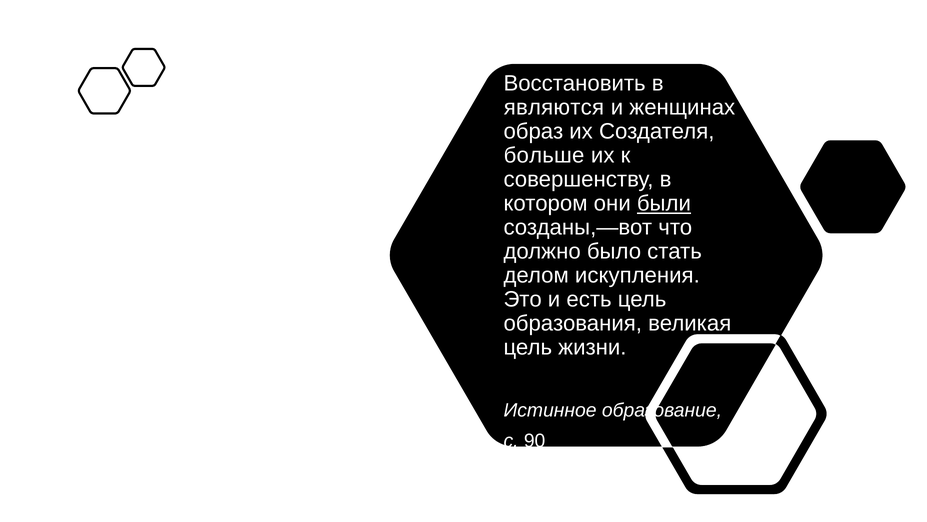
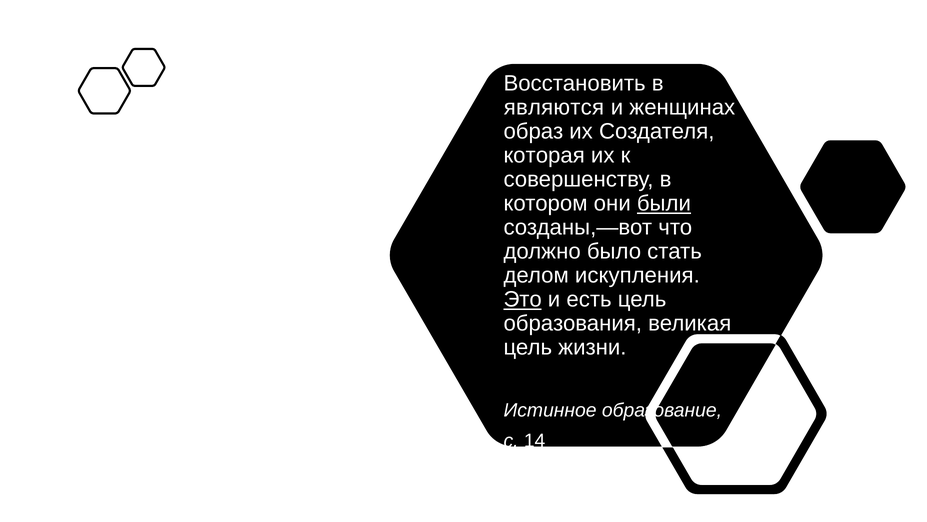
больше: больше -> которая
Это underline: none -> present
90: 90 -> 14
